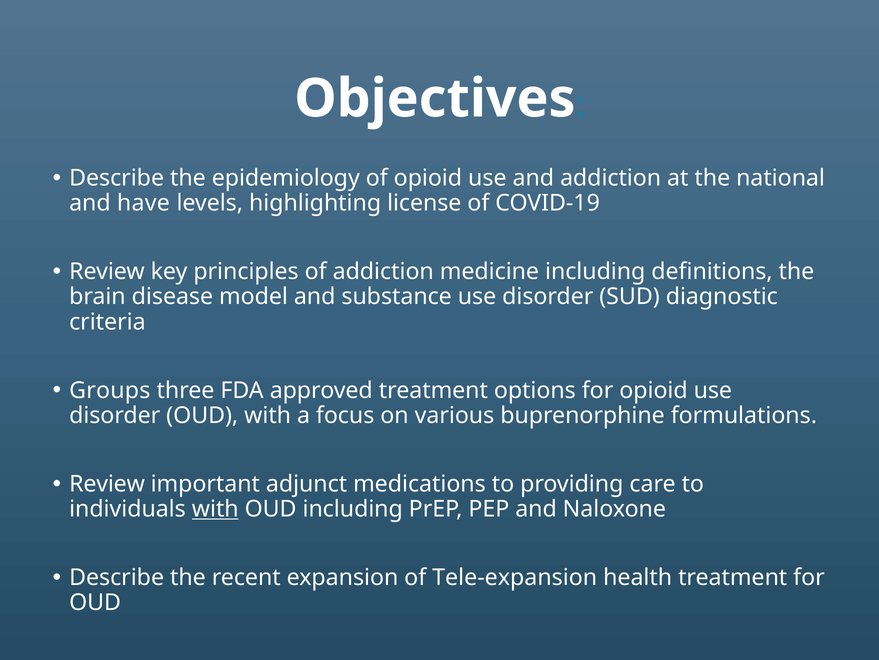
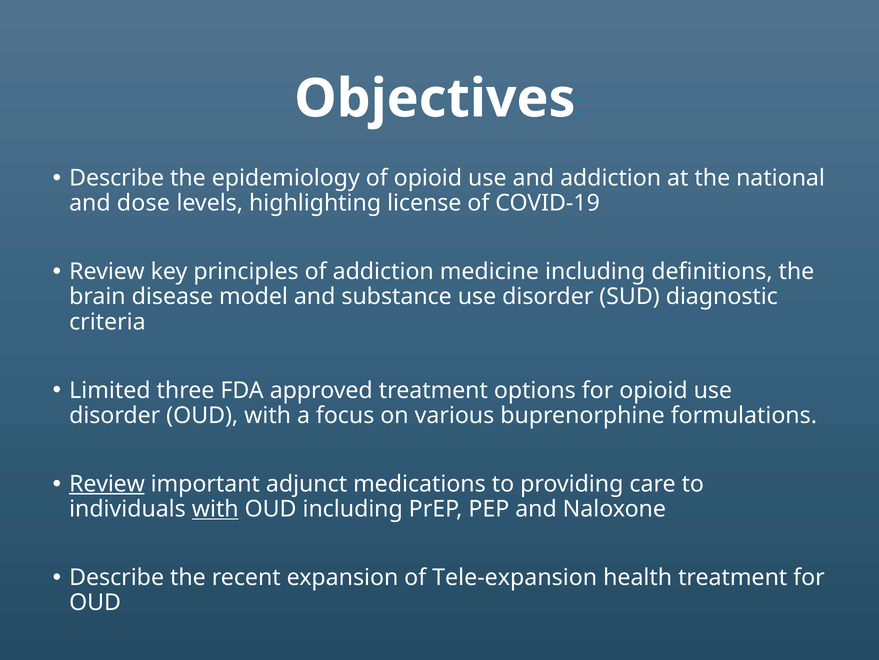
have: have -> dose
Groups: Groups -> Limited
Review at (107, 483) underline: none -> present
